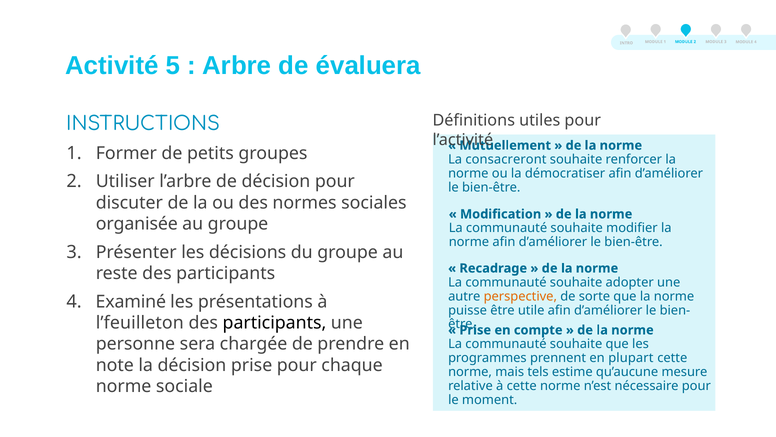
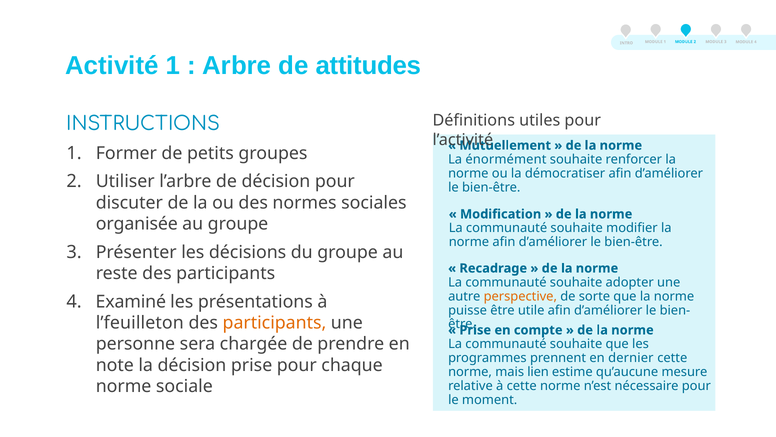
Activité 5: 5 -> 1
évaluera: évaluera -> attitudes
consacreront: consacreront -> énormément
participants at (274, 323) colour: black -> orange
plupart: plupart -> dernier
tels: tels -> lien
